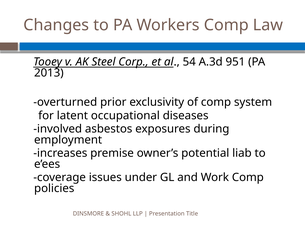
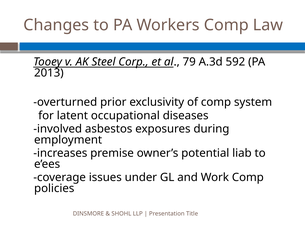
54: 54 -> 79
951: 951 -> 592
